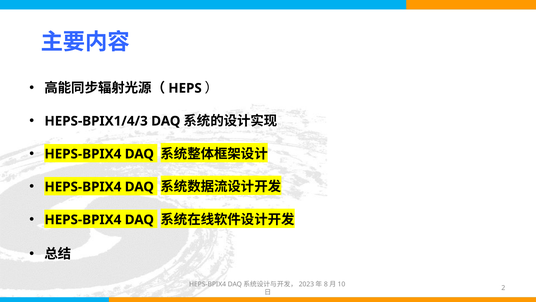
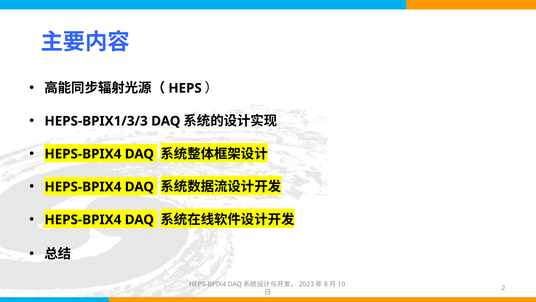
HEPS-BPIX1/4/3: HEPS-BPIX1/4/3 -> HEPS-BPIX1/3/3
